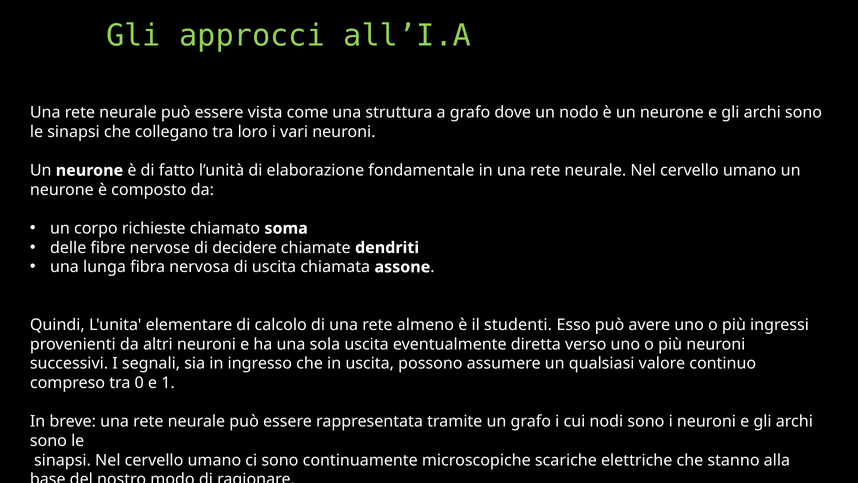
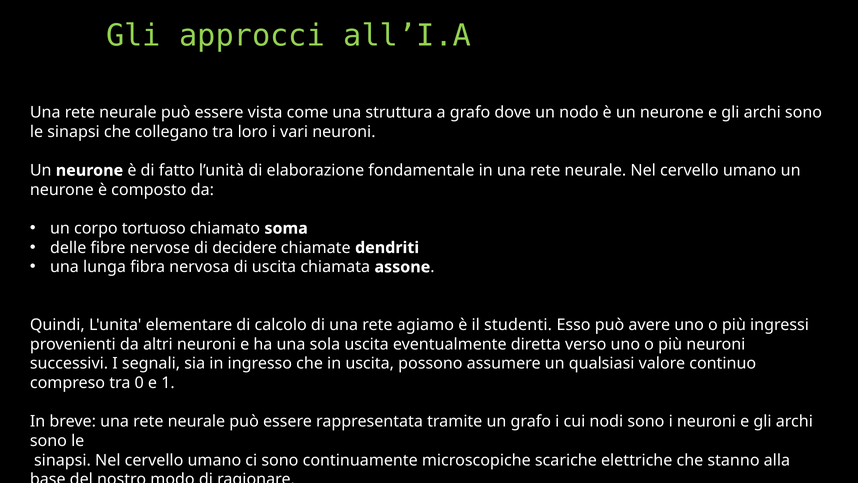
richieste: richieste -> tortuoso
almeno: almeno -> agiamo
